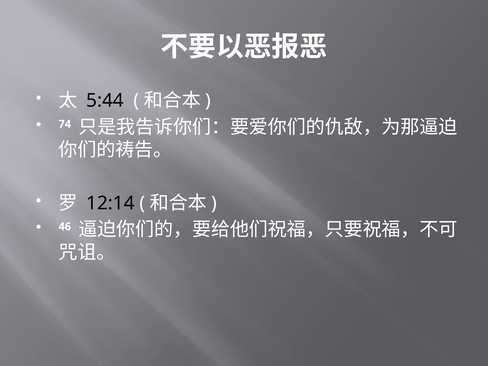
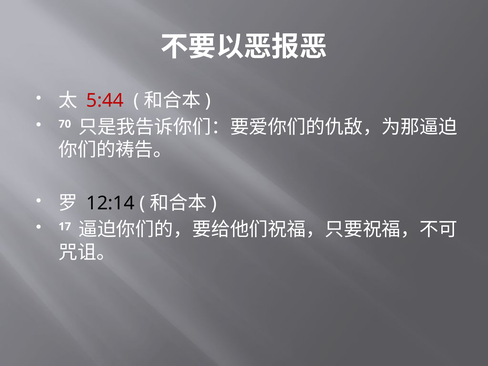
5:44 colour: black -> red
74: 74 -> 70
46: 46 -> 17
